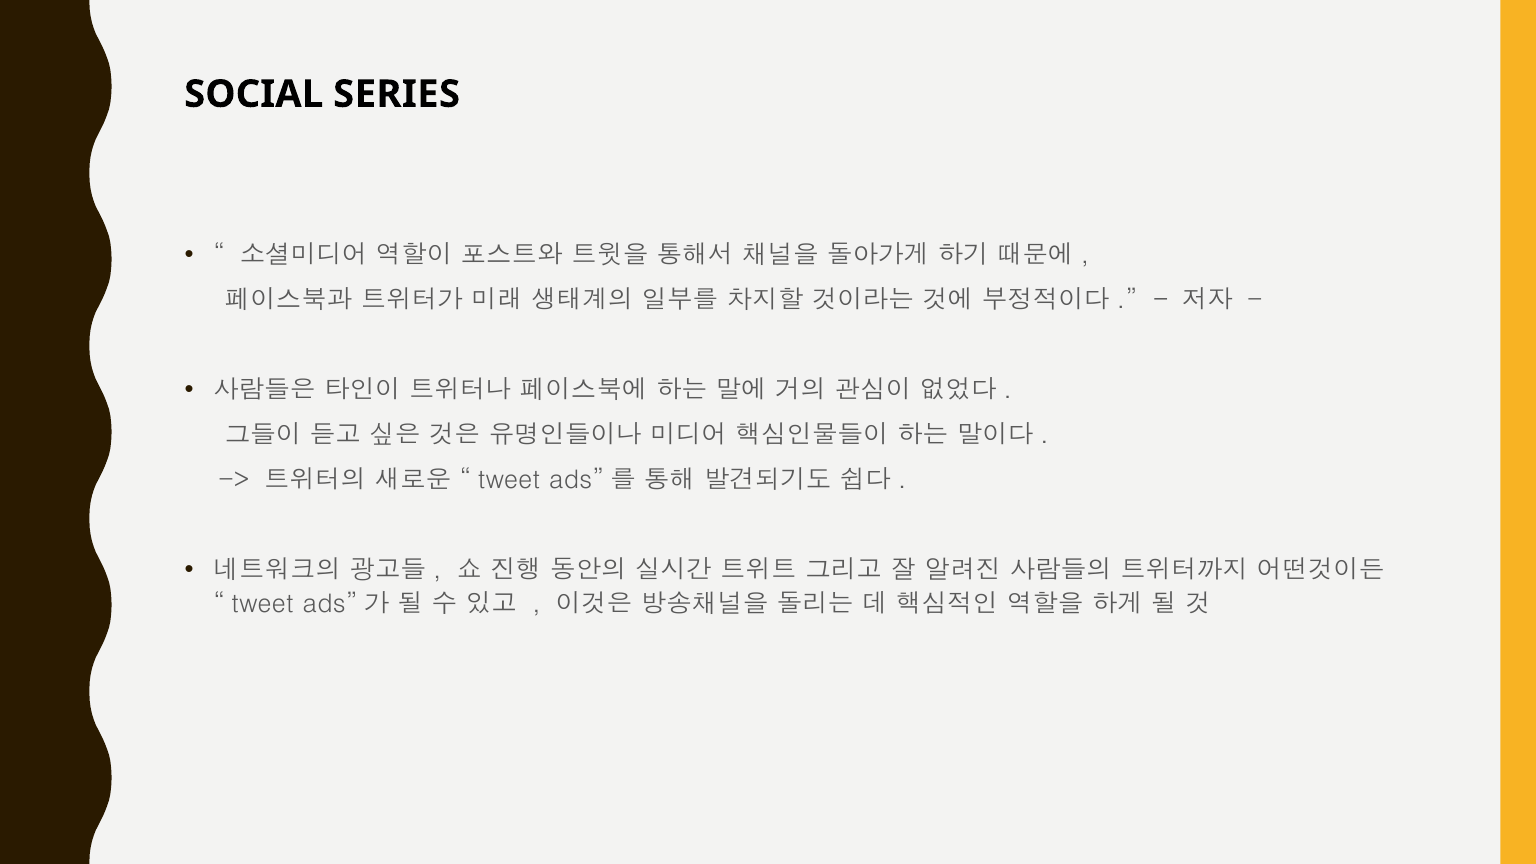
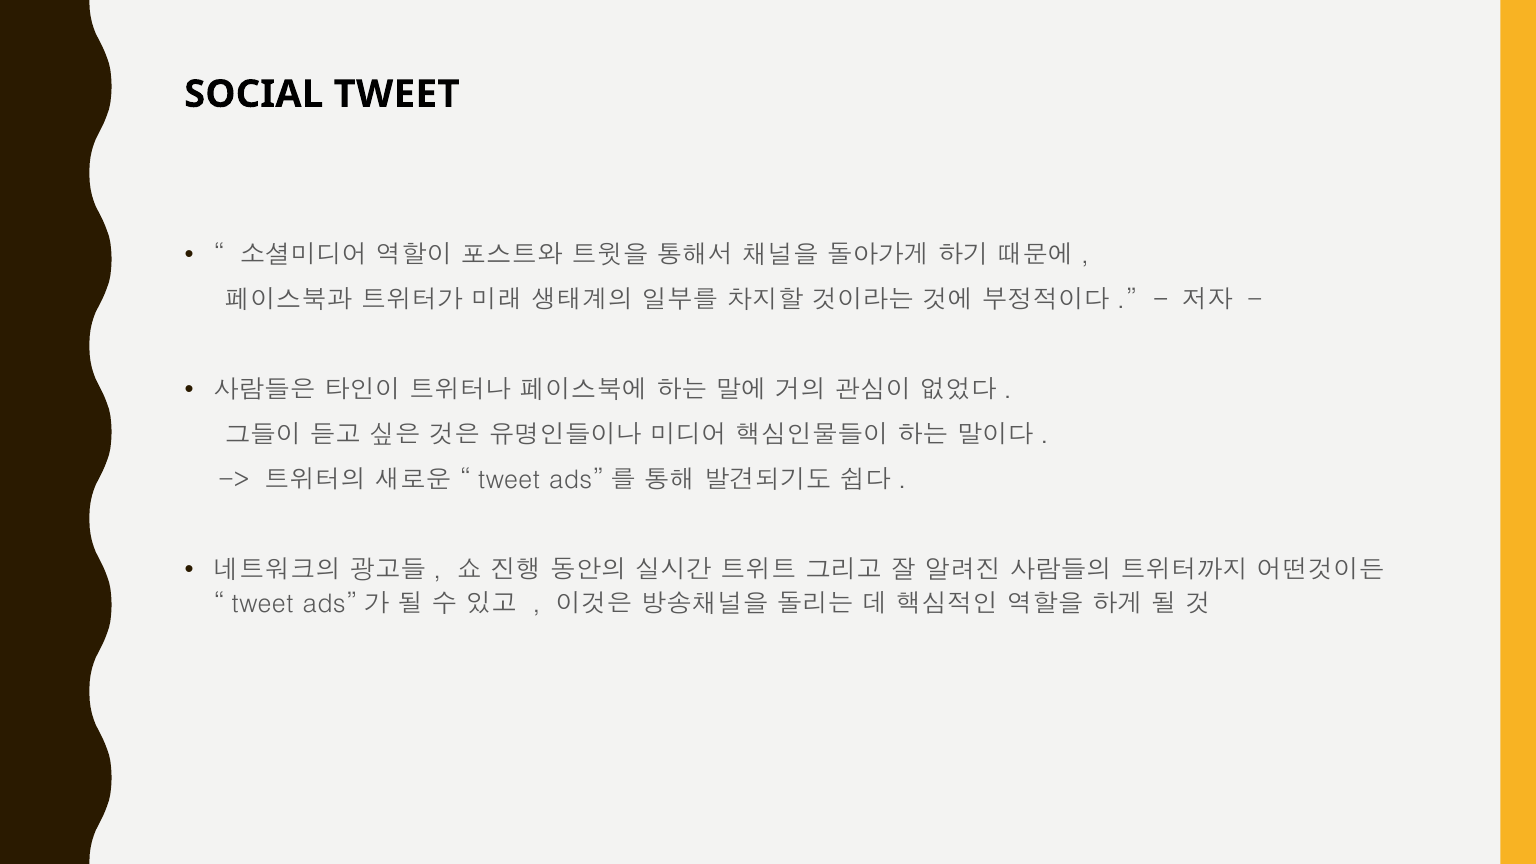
SOCIAL SERIES: SERIES -> TWEET
